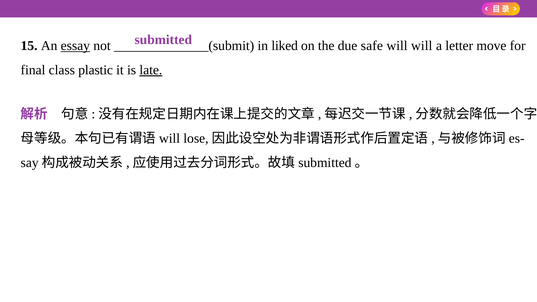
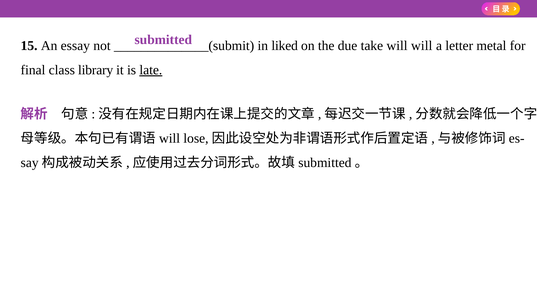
essay underline: present -> none
safe: safe -> take
move: move -> metal
plastic: plastic -> library
